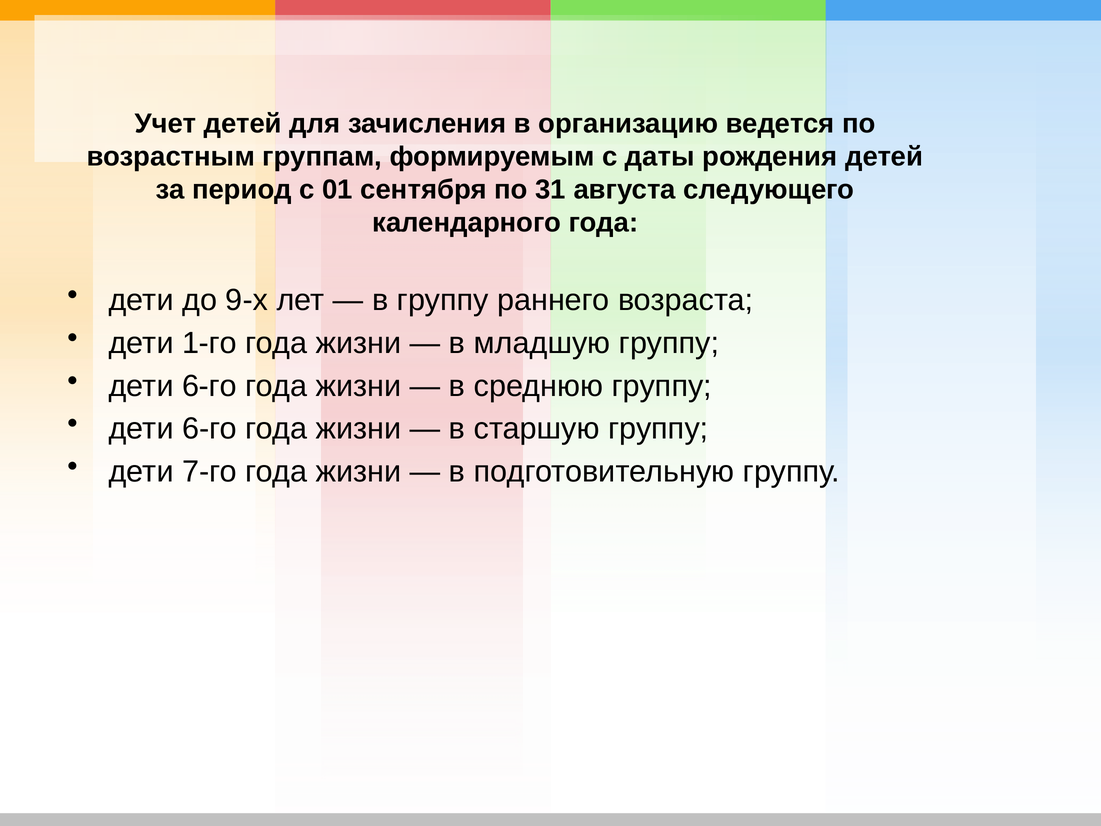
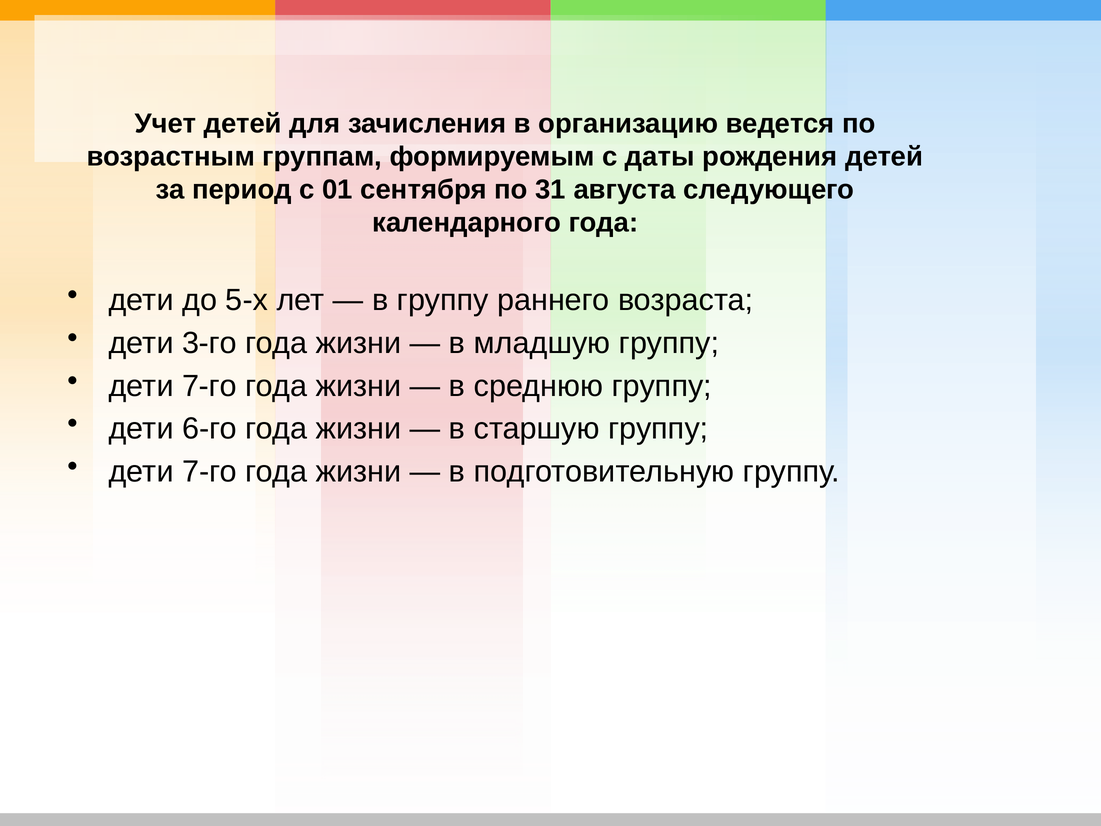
9-х: 9-х -> 5-х
1-го: 1-го -> 3-го
6-го at (210, 386): 6-го -> 7-го
